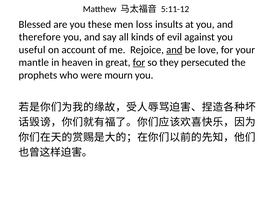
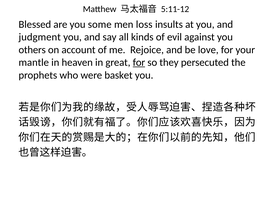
these: these -> some
therefore: therefore -> judgment
useful: useful -> others
and at (174, 50) underline: present -> none
mourn: mourn -> basket
